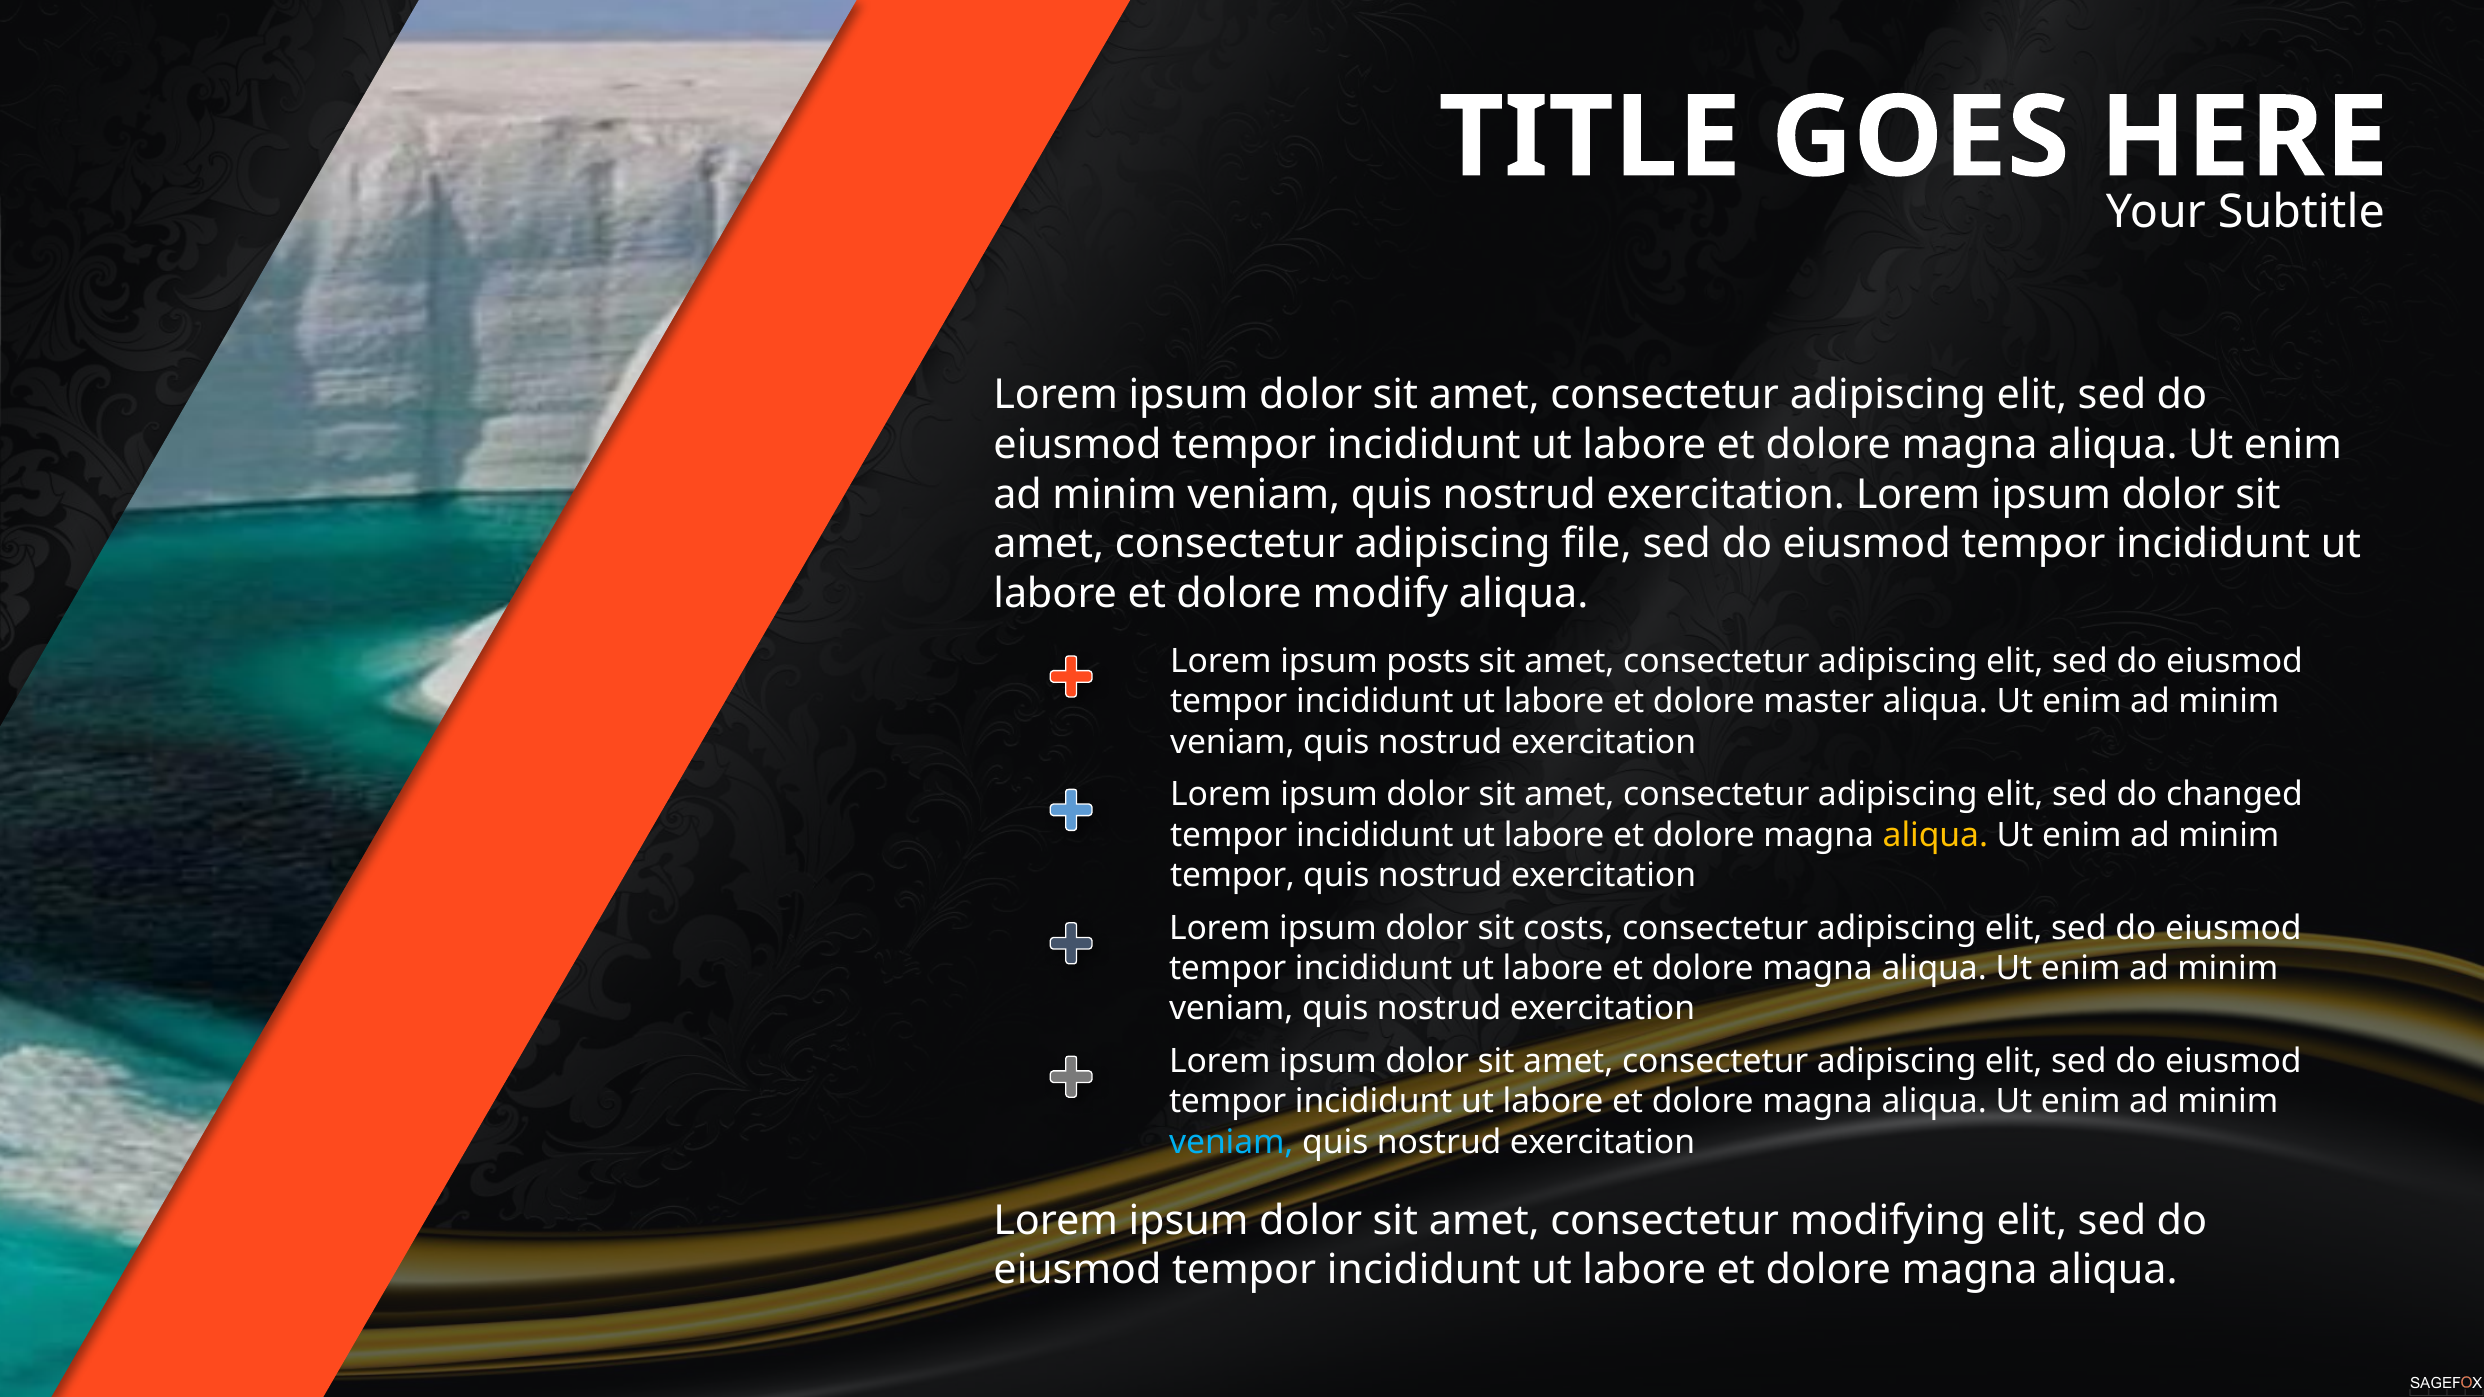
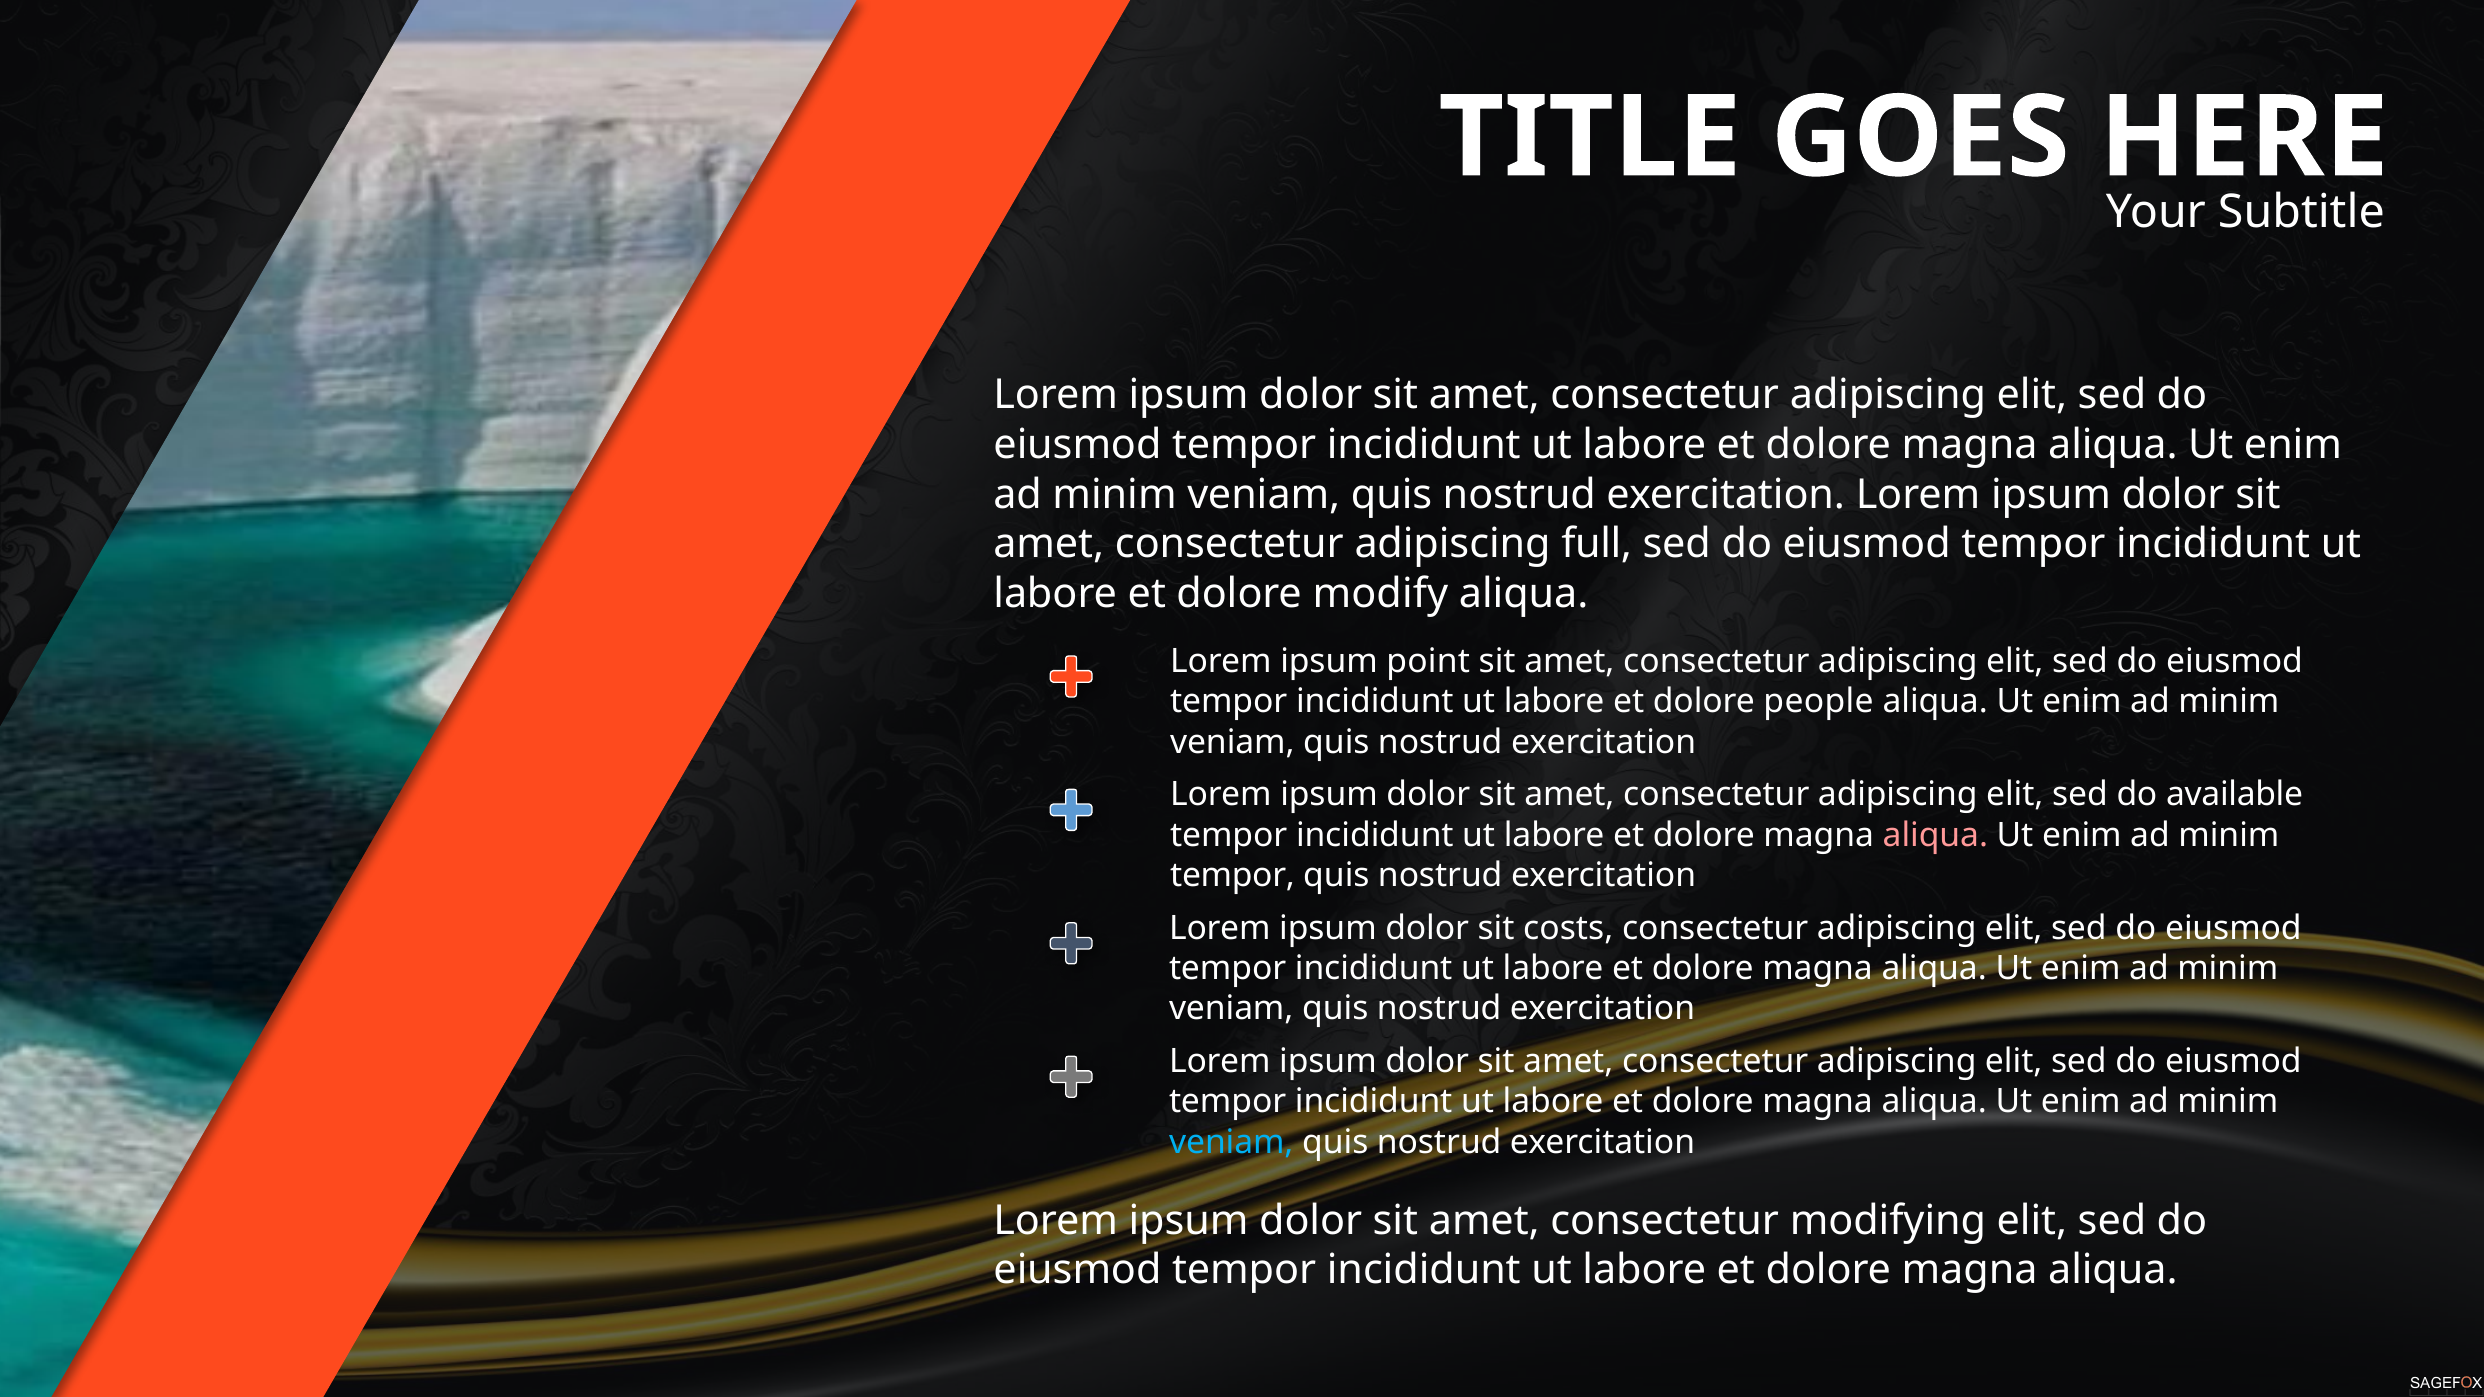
file: file -> full
posts: posts -> point
master: master -> people
changed: changed -> available
aliqua at (1935, 835) colour: yellow -> pink
